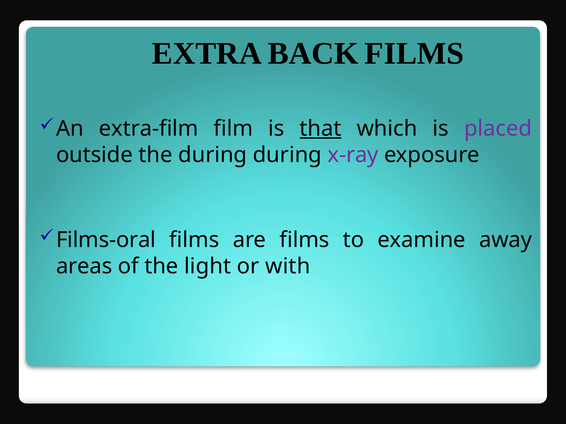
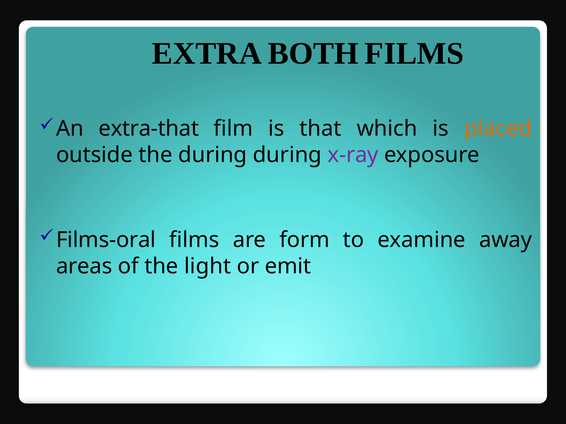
BACK: BACK -> BOTH
extra-film: extra-film -> extra-that
that underline: present -> none
placed colour: purple -> orange
are films: films -> form
with: with -> emit
